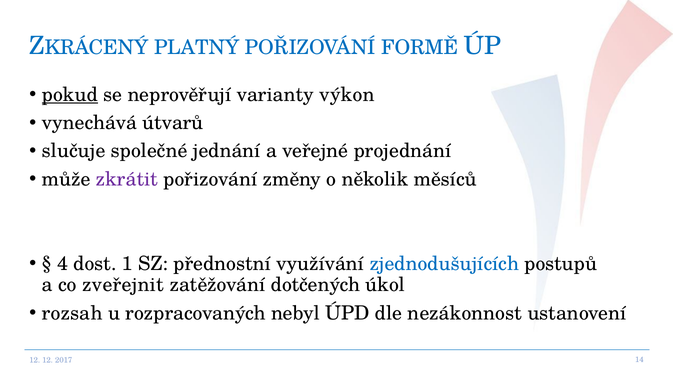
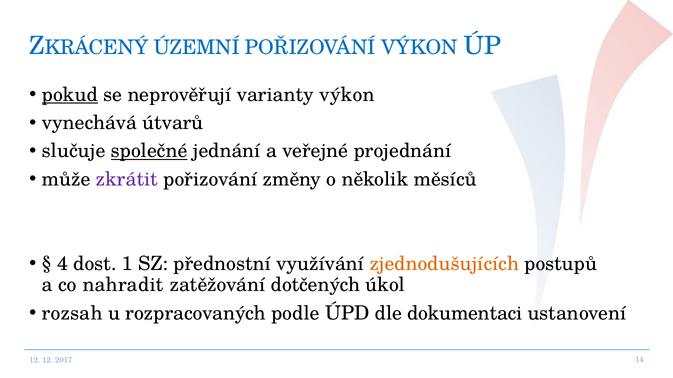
PLATNÝ: PLATNÝ -> ÚZEMNÍ
POŘIZOVÁNÍ FORMĚ: FORMĚ -> VÝKON
společné underline: none -> present
zjednodušujících colour: blue -> orange
zveřejnit: zveřejnit -> nahradit
nebyl: nebyl -> podle
nezákonnost: nezákonnost -> dokumentaci
